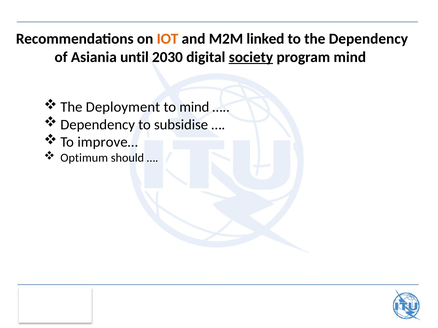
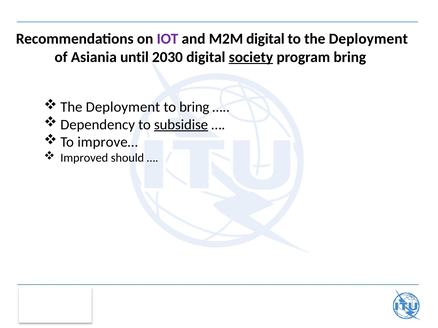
IOT colour: orange -> purple
M2M linked: linked -> digital
to the Dependency: Dependency -> Deployment
program mind: mind -> bring
to mind: mind -> bring
subsidise underline: none -> present
Optimum: Optimum -> Improved
